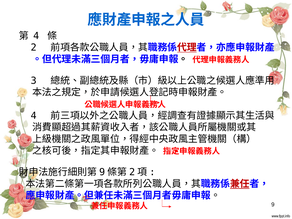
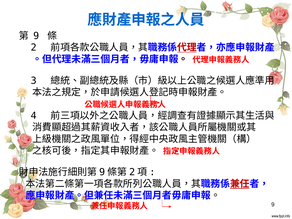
4 at (36, 36): 4 -> 9
